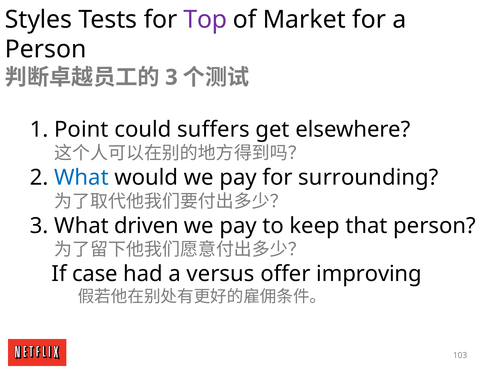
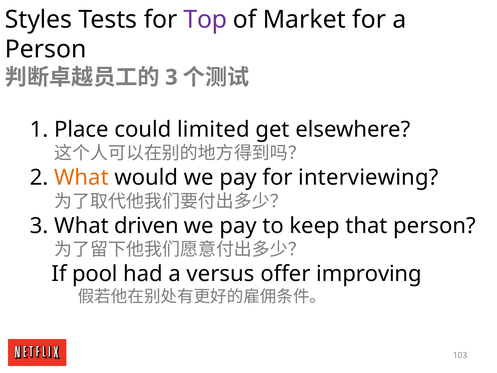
Point: Point -> Place
suffers: suffers -> limited
What at (81, 178) colour: blue -> orange
surrounding: surrounding -> interviewing
case: case -> pool
